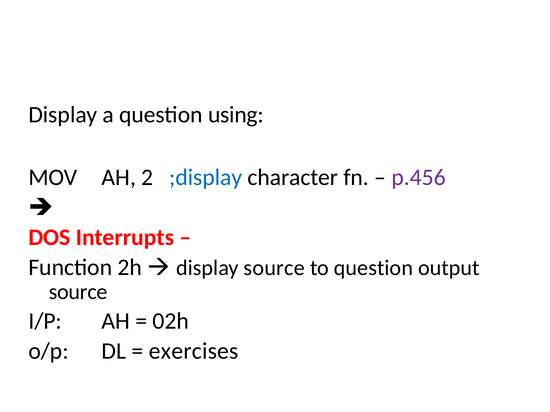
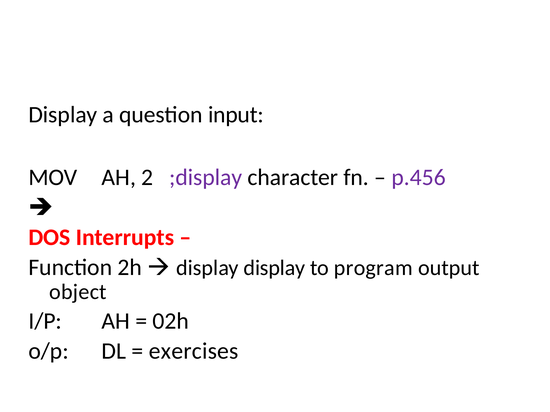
using: using -> input
;display colour: blue -> purple
display source: source -> display
to question: question -> program
source at (78, 292): source -> object
